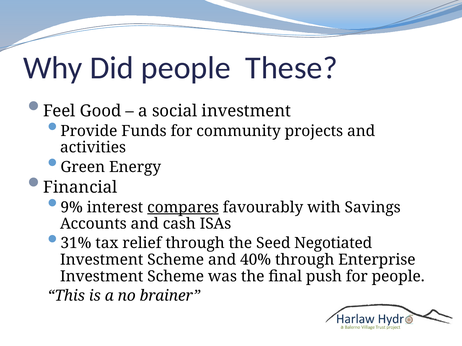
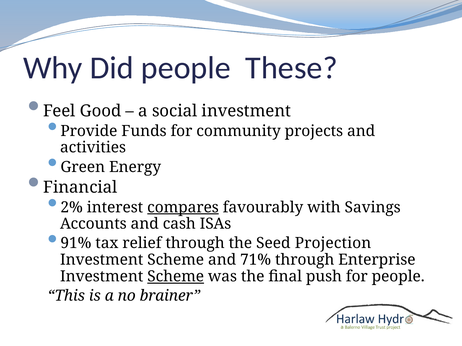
9%: 9% -> 2%
31%: 31% -> 91%
Negotiated: Negotiated -> Projection
40%: 40% -> 71%
Scheme at (176, 277) underline: none -> present
